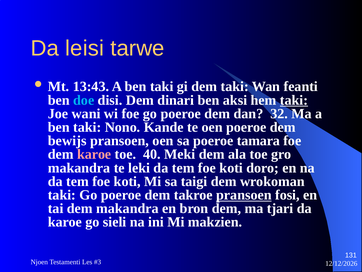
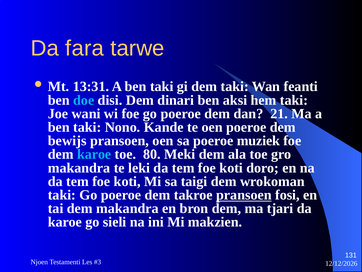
leisi: leisi -> fara
13:43: 13:43 -> 13:31
taki at (294, 100) underline: present -> none
32: 32 -> 21
tamara: tamara -> muziek
karoe at (94, 154) colour: pink -> light blue
40: 40 -> 80
